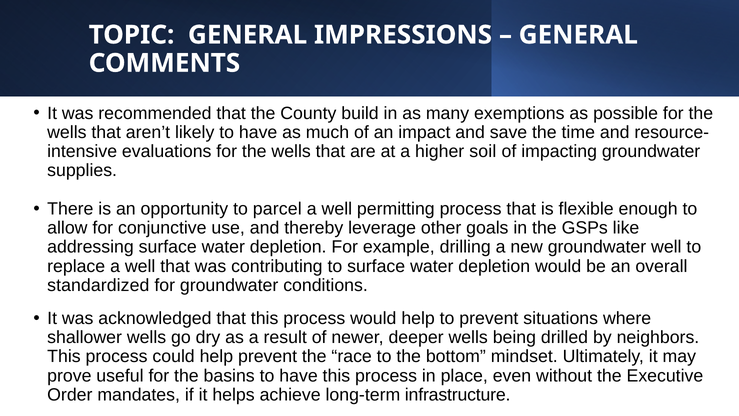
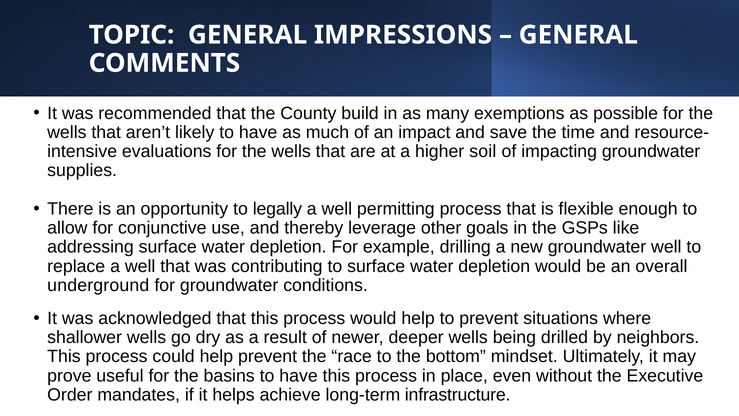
parcel: parcel -> legally
standardized: standardized -> underground
